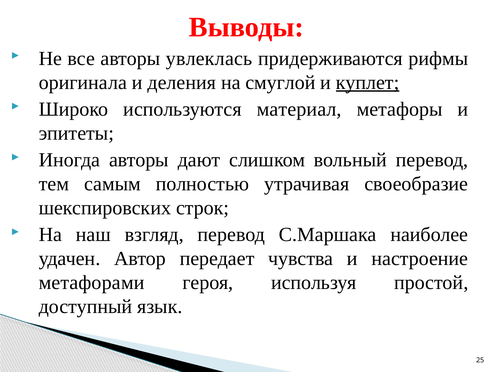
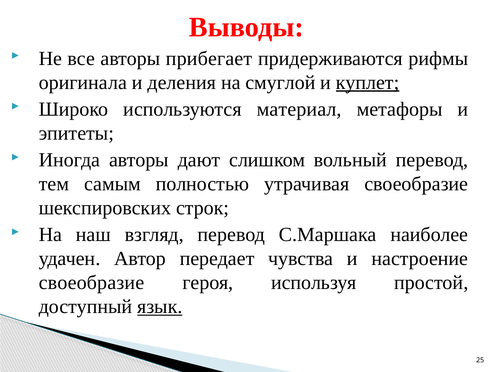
увлеклась: увлеклась -> прибегает
метафорами at (92, 283): метафорами -> своеобразие
язык underline: none -> present
